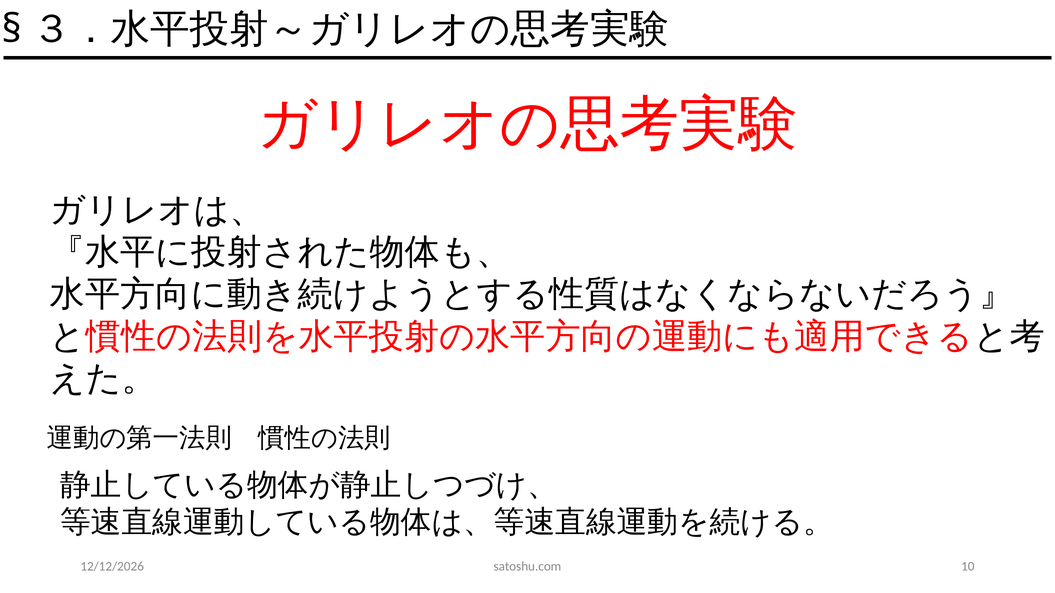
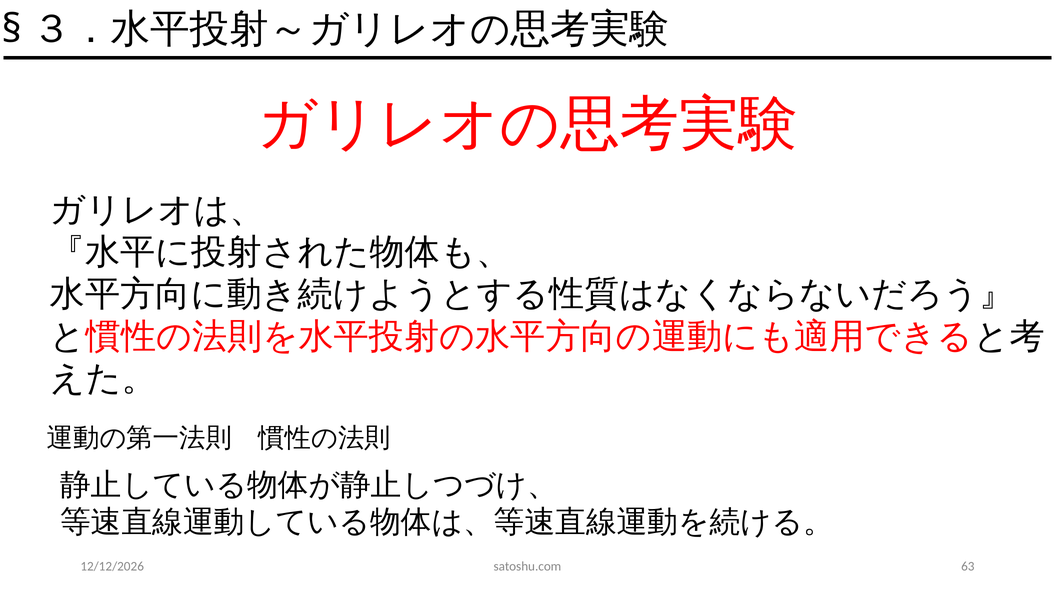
10: 10 -> 63
